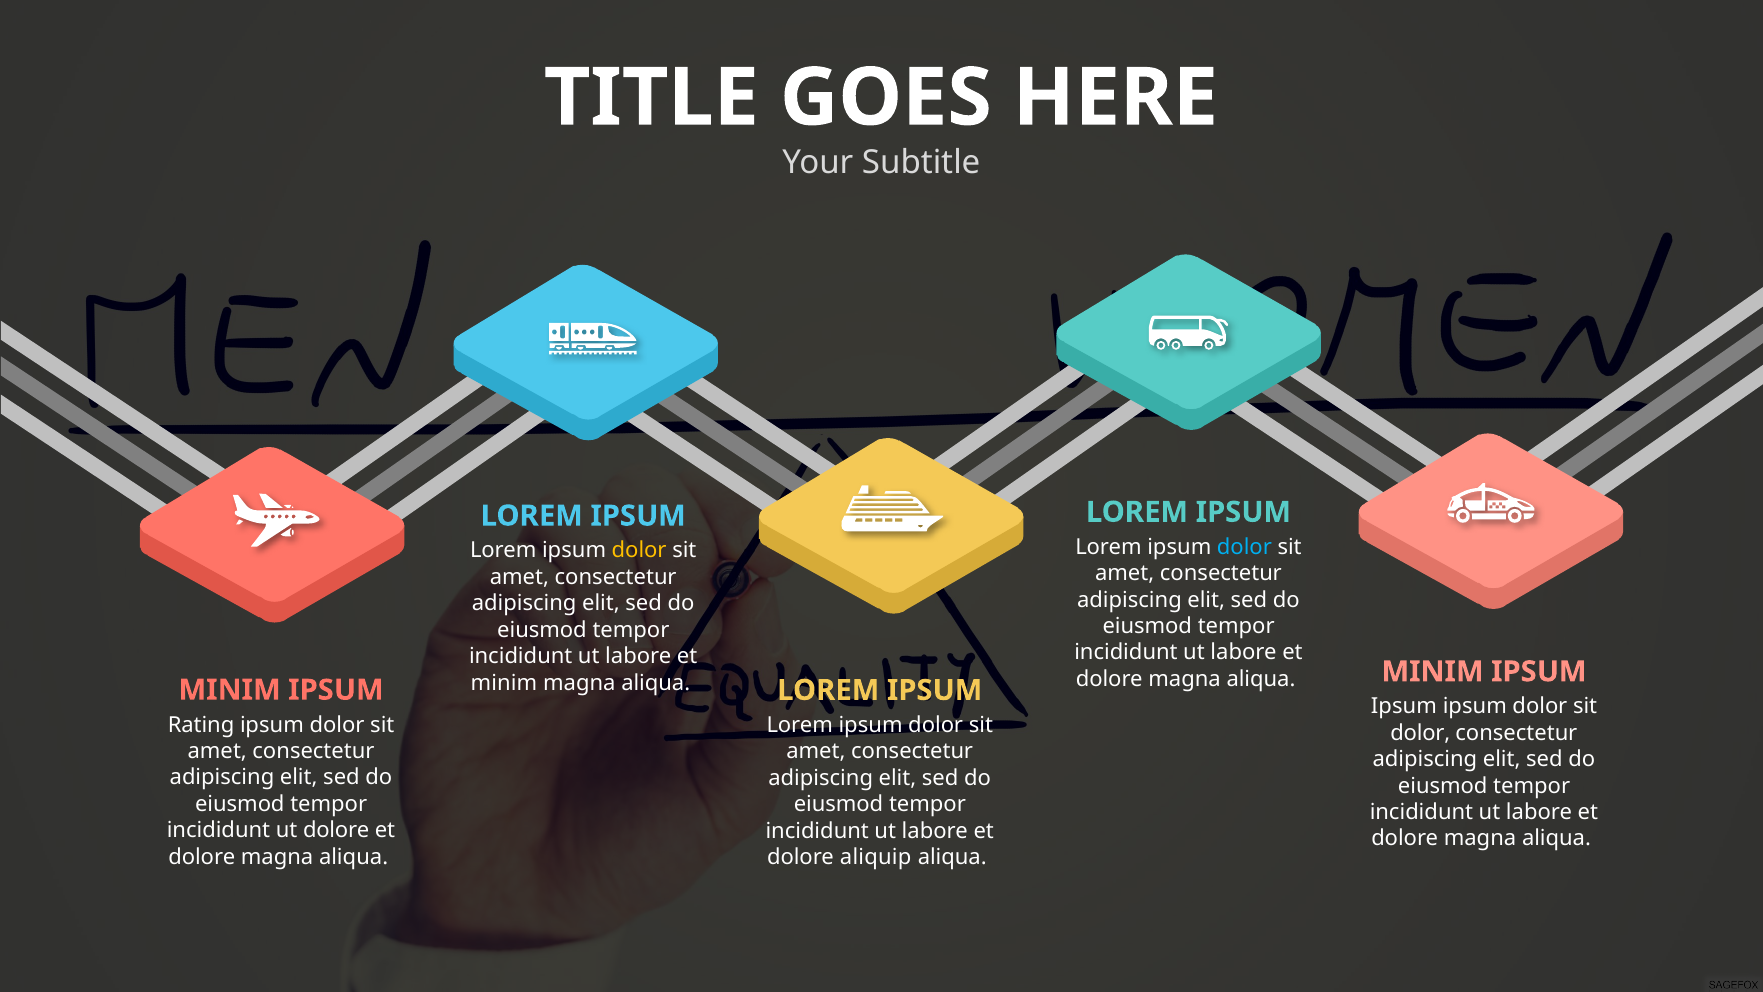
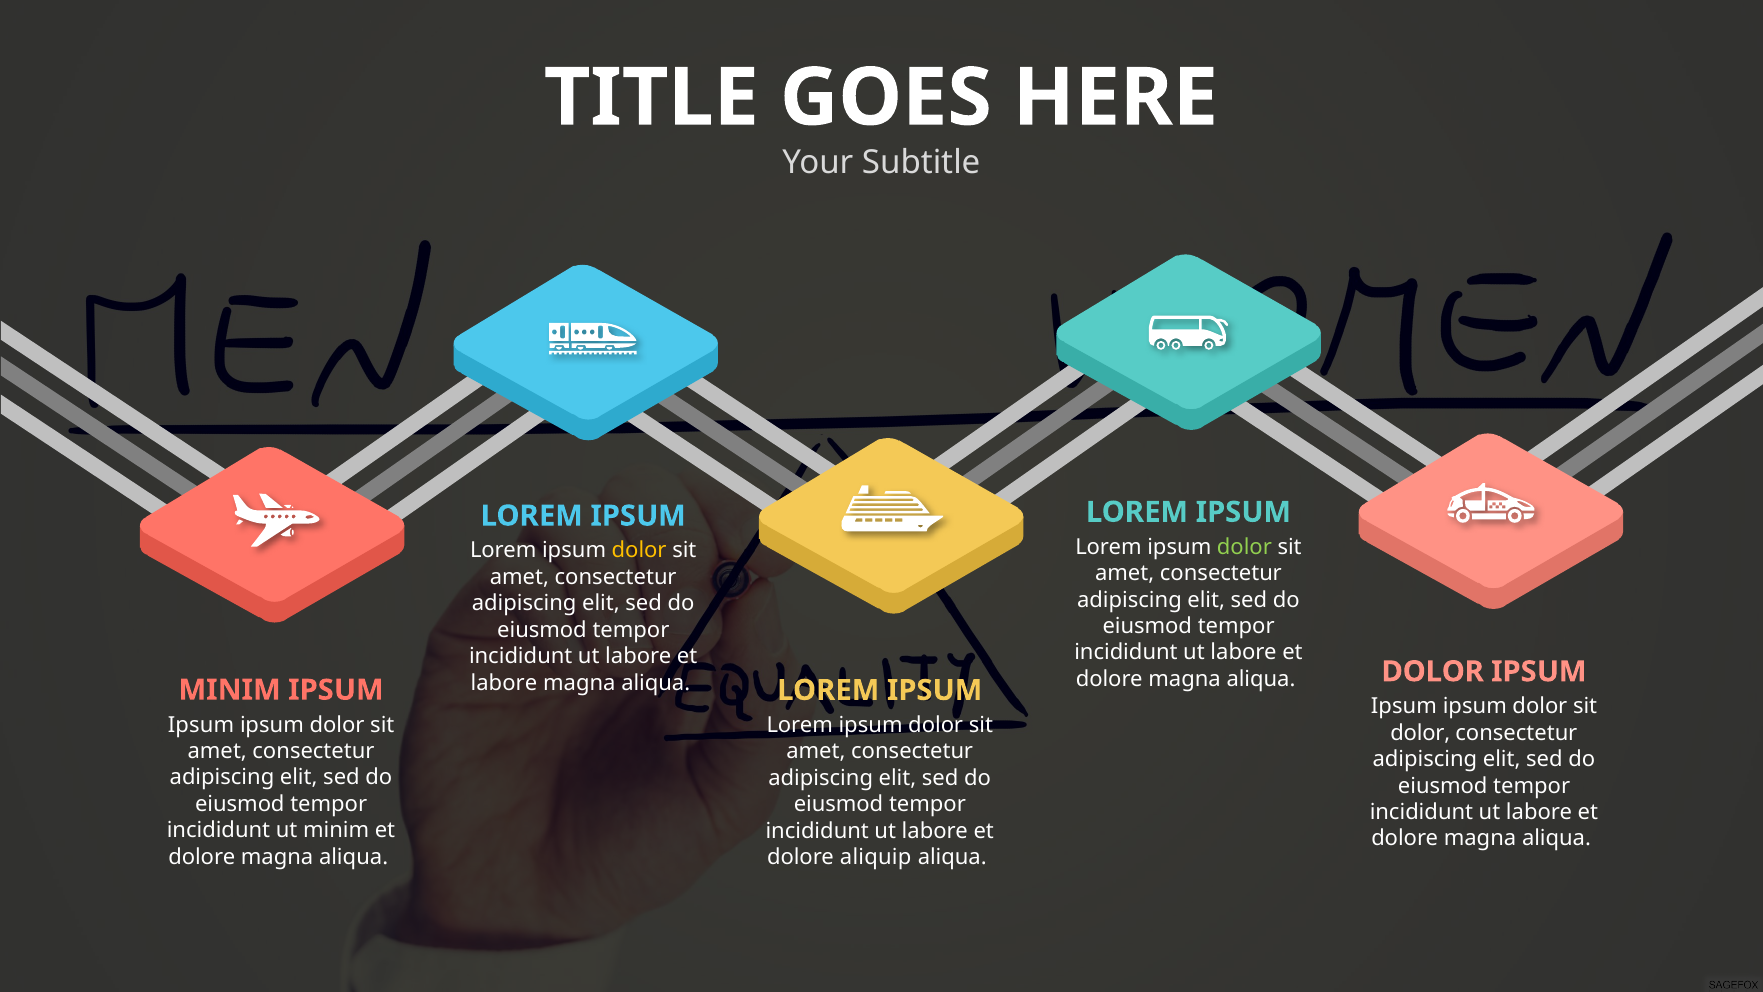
dolor at (1244, 547) colour: light blue -> light green
aliqua MINIM: MINIM -> DOLOR
minim at (504, 683): minim -> labore
Rating at (201, 725): Rating -> Ipsum
ut dolore: dolore -> minim
